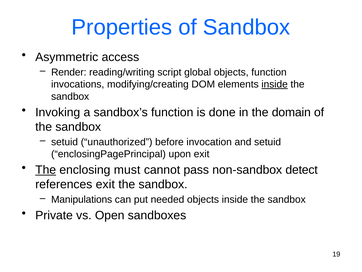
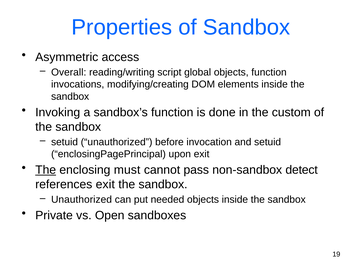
Render: Render -> Overall
inside at (275, 84) underline: present -> none
domain: domain -> custom
Manipulations at (82, 199): Manipulations -> Unauthorized
